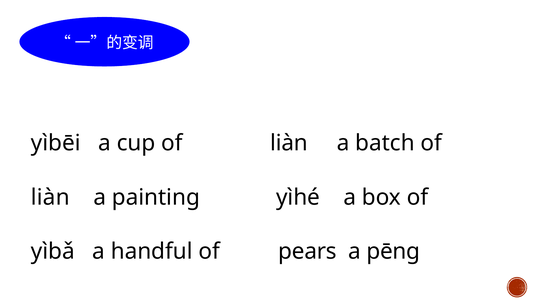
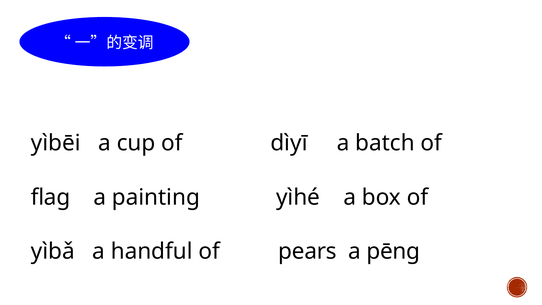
cup of liàn: liàn -> dìyī
liàn at (50, 197): liàn -> flag
